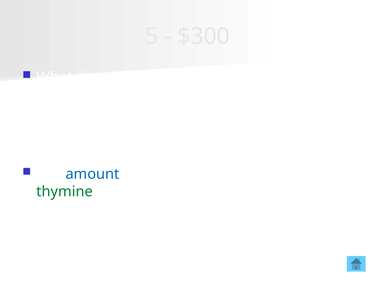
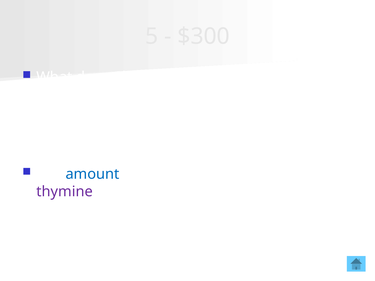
thymine colour: green -> purple
